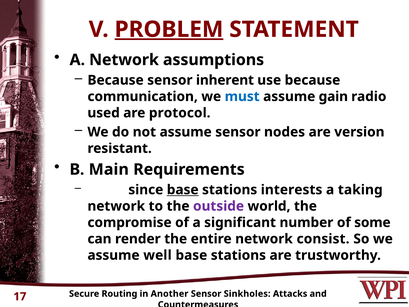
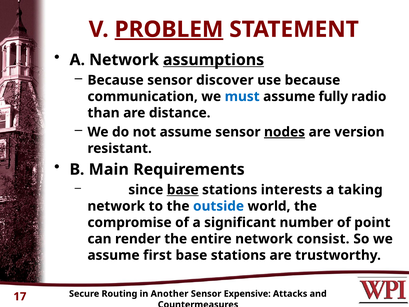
assumptions underline: none -> present
inherent: inherent -> discover
gain: gain -> fully
used: used -> than
protocol: protocol -> distance
nodes underline: none -> present
outside colour: purple -> blue
some: some -> point
well: well -> first
Sinkholes: Sinkholes -> Expensive
